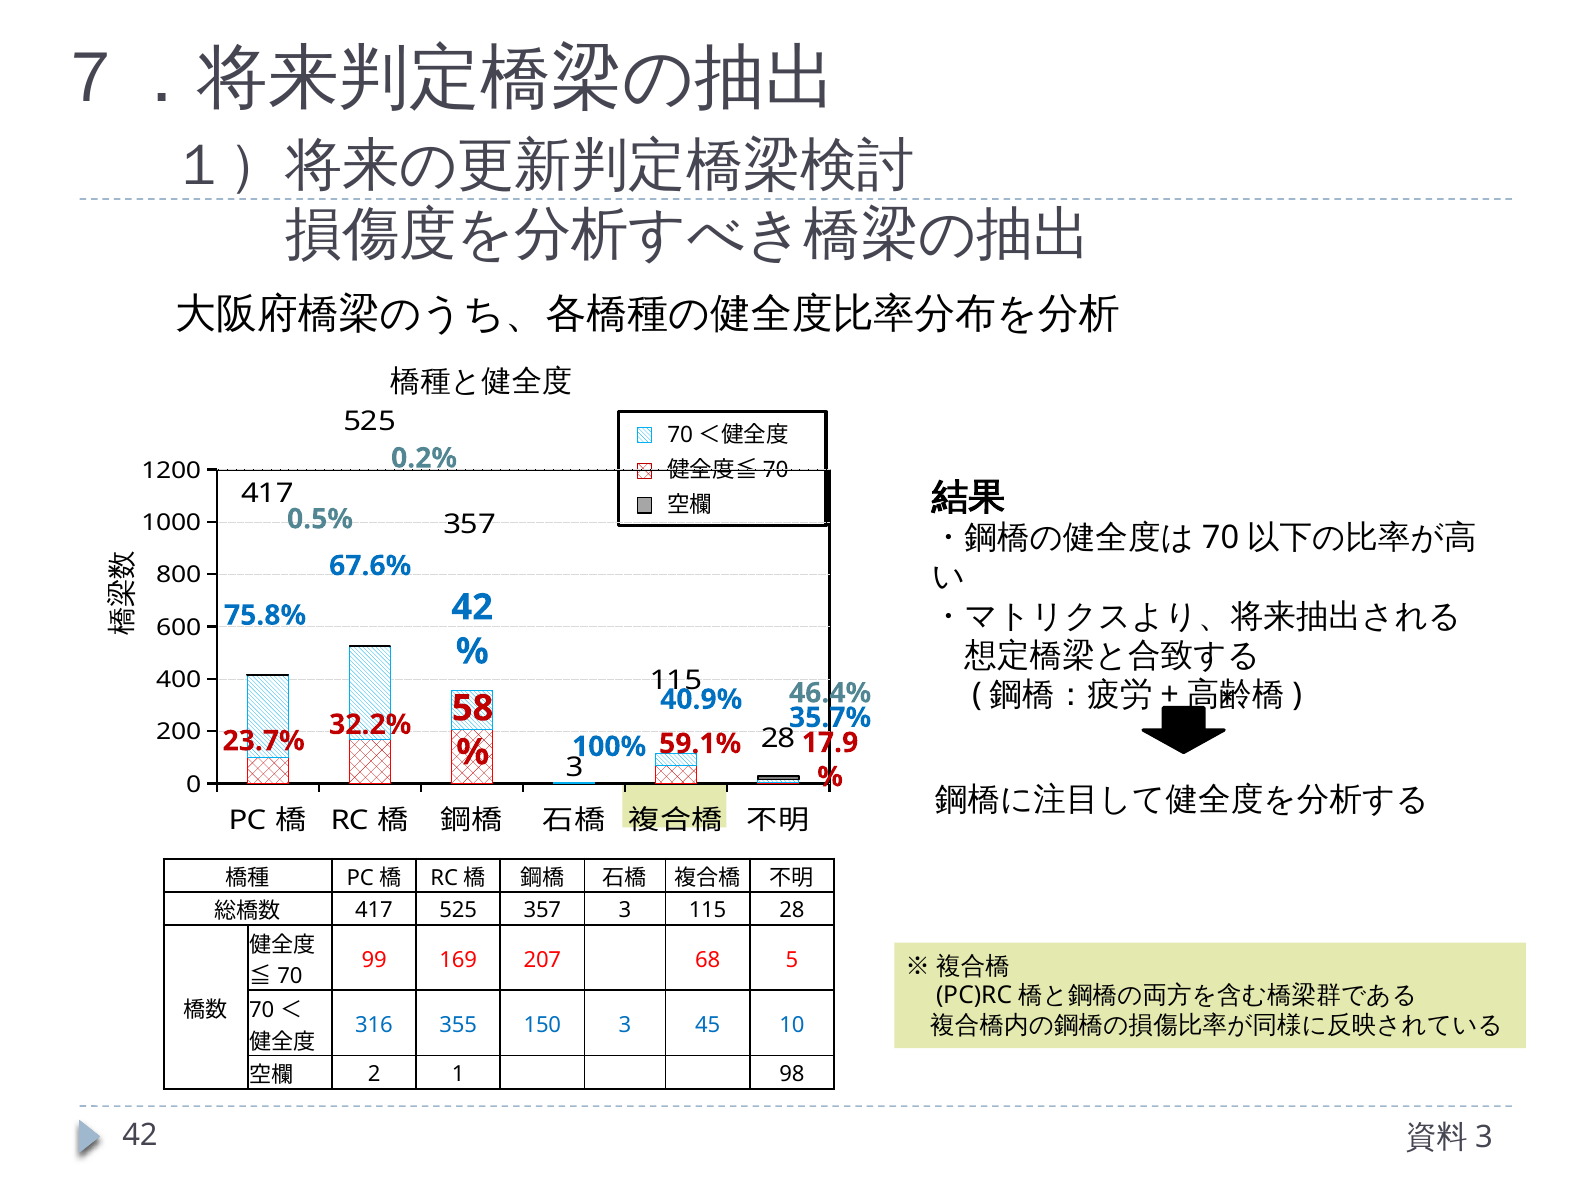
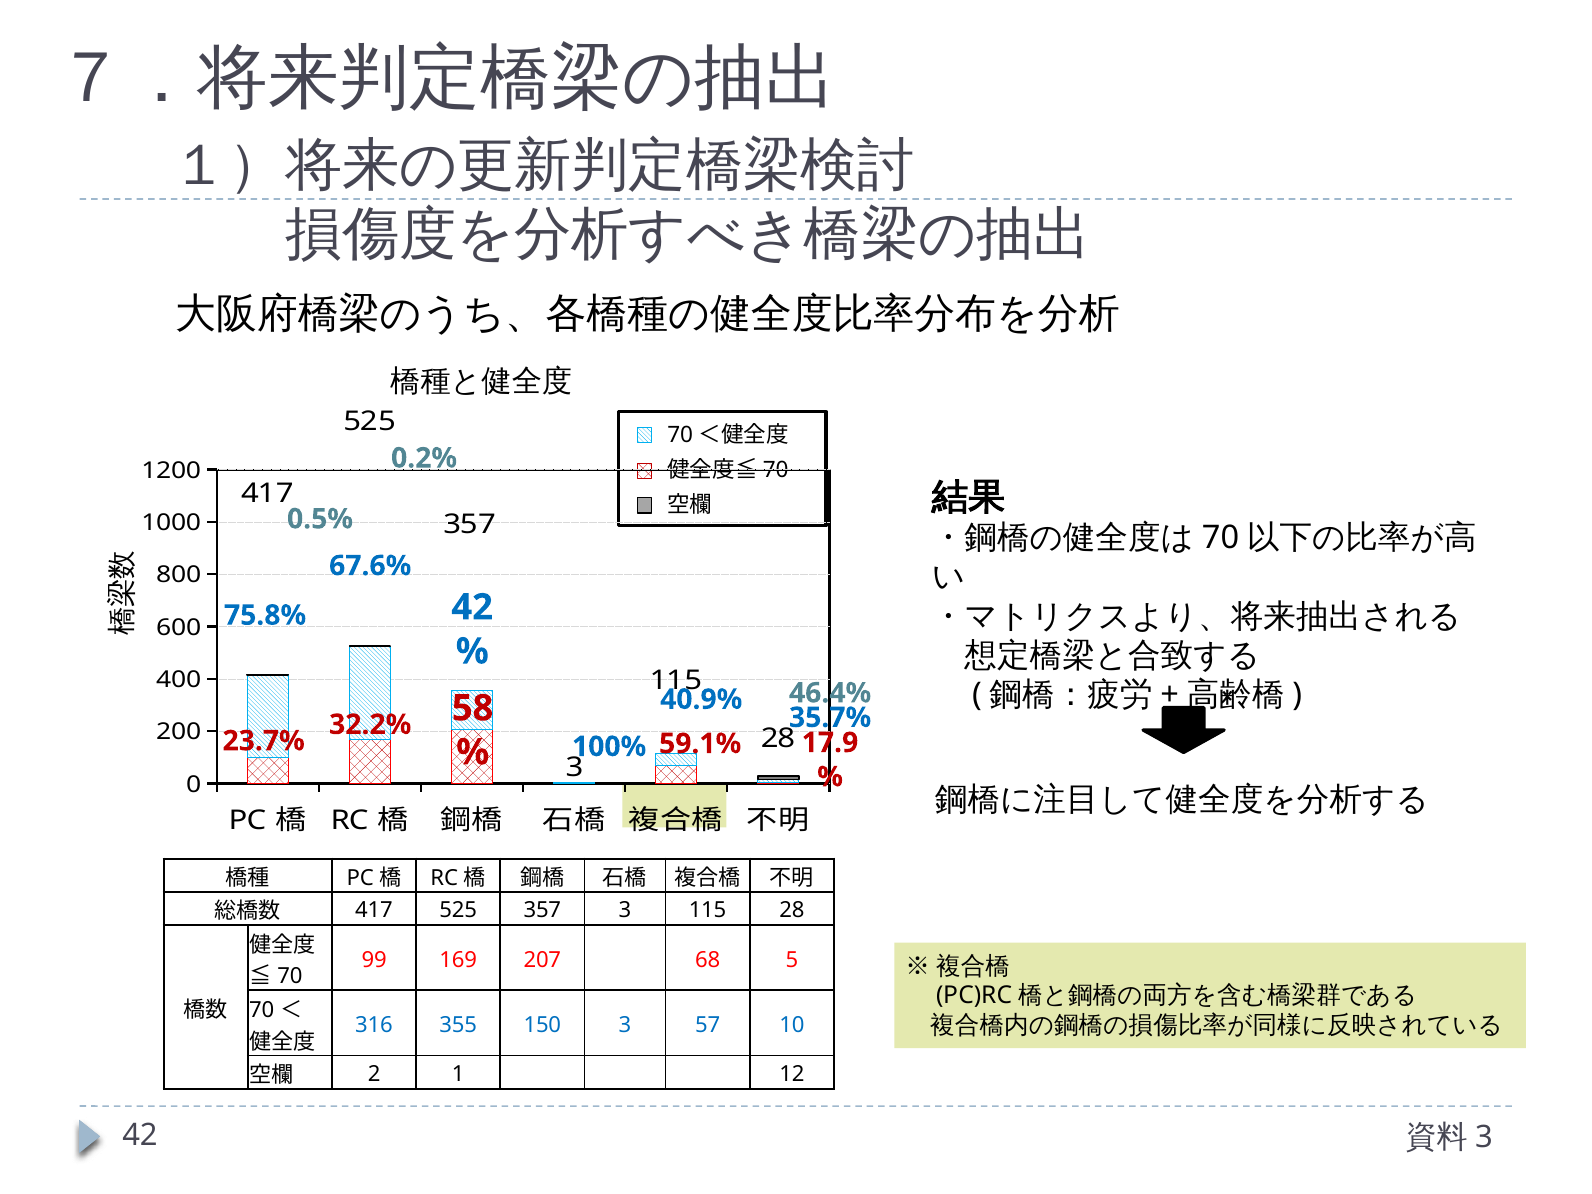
45: 45 -> 57
98: 98 -> 12
